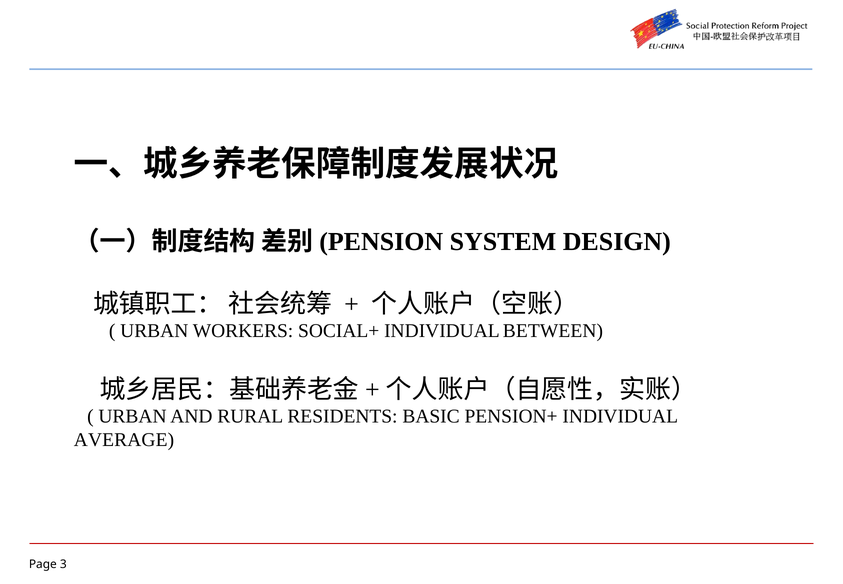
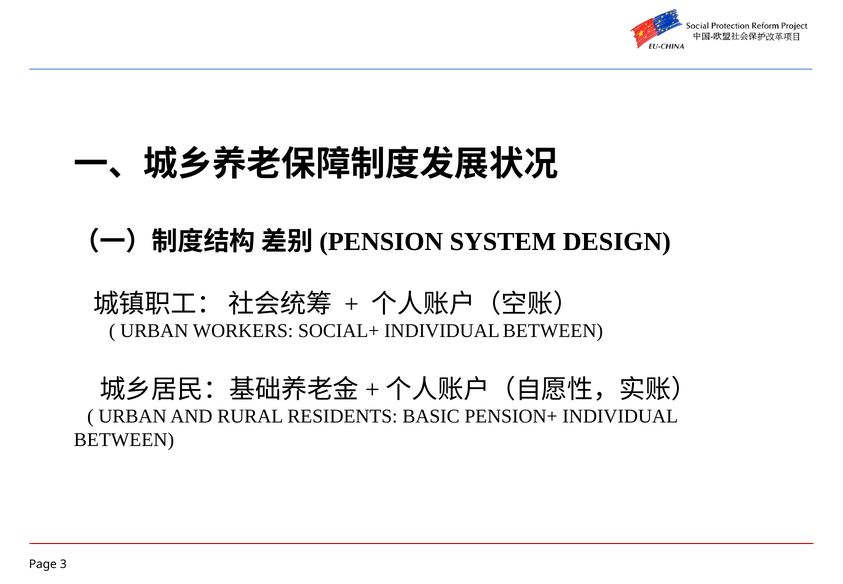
AVERAGE at (124, 440): AVERAGE -> BETWEEN
